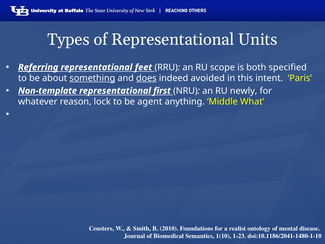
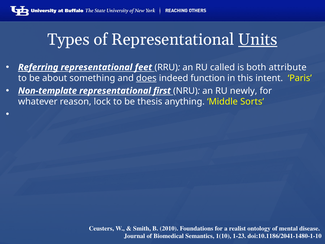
Units underline: none -> present
scope: scope -> called
specified: specified -> attribute
something underline: present -> none
avoided: avoided -> function
agent: agent -> thesis
What: What -> Sorts
